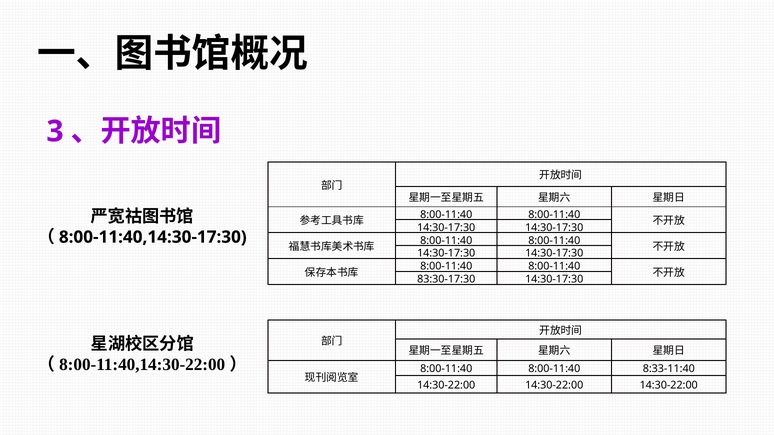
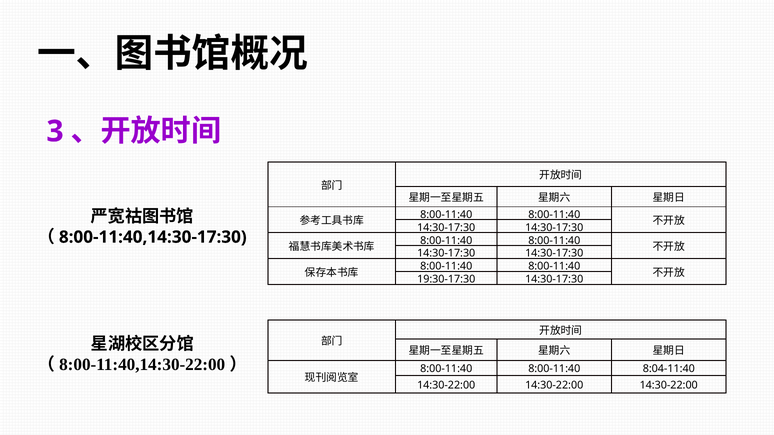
83:30-17:30: 83:30-17:30 -> 19:30-17:30
8:33-11:40: 8:33-11:40 -> 8:04-11:40
